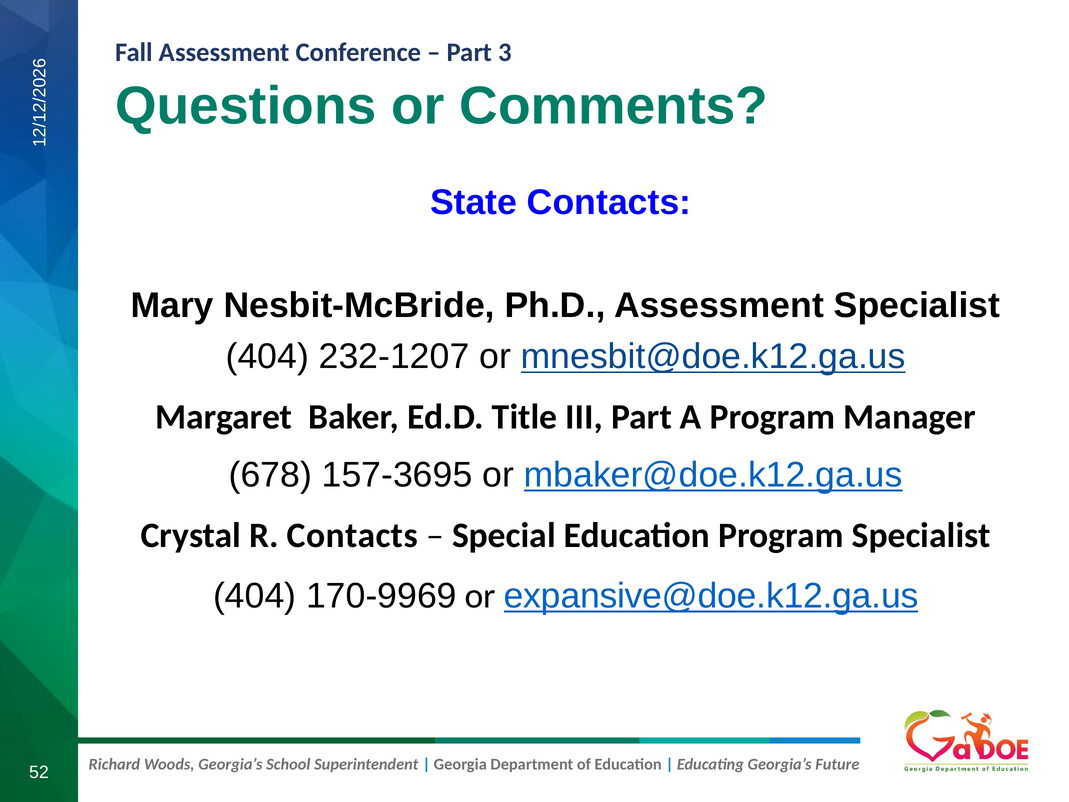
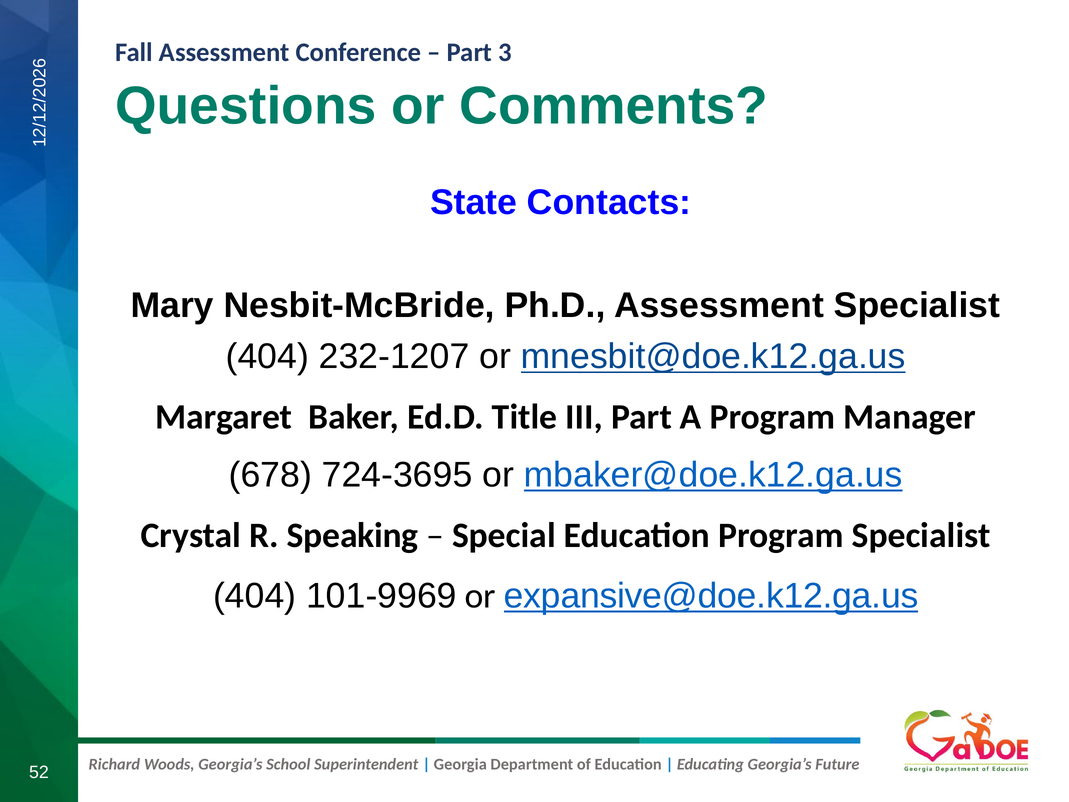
157-3695: 157-3695 -> 724-3695
R Contacts: Contacts -> Speaking
170-9969: 170-9969 -> 101-9969
